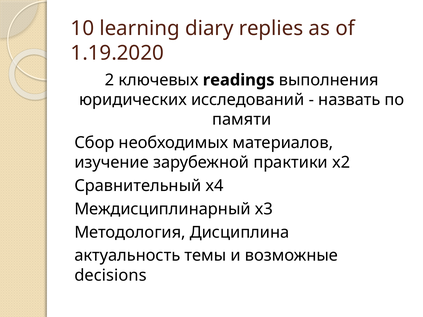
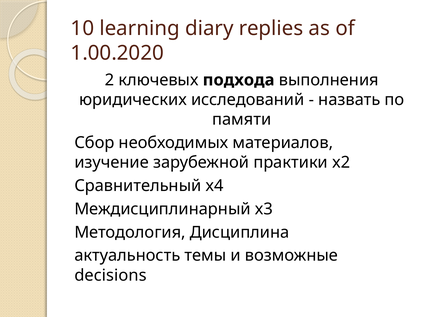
1.19.2020: 1.19.2020 -> 1.00.2020
readings: readings -> подхода
